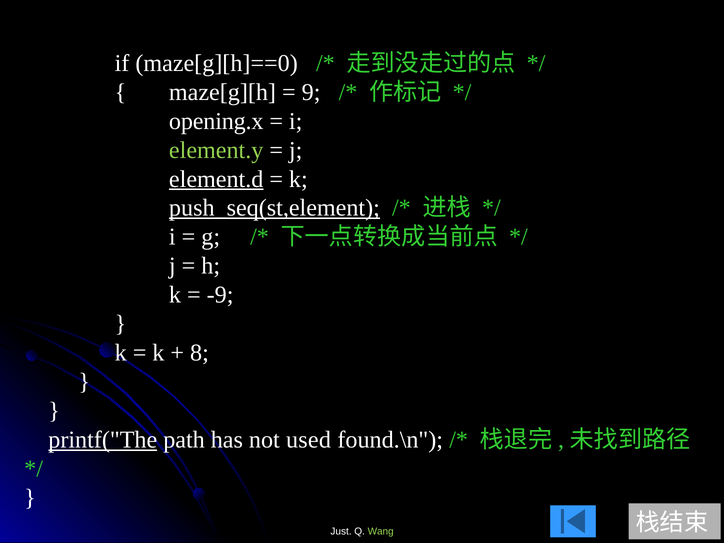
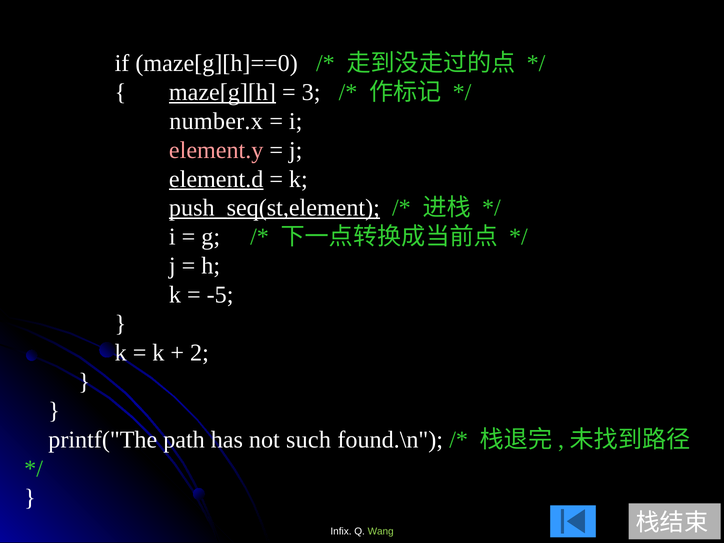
maze[g][h underline: none -> present
9: 9 -> 3
opening.x: opening.x -> number.x
element.y colour: light green -> pink
-9: -9 -> -5
8: 8 -> 2
printf("The underline: present -> none
used: used -> such
Just: Just -> Infix
